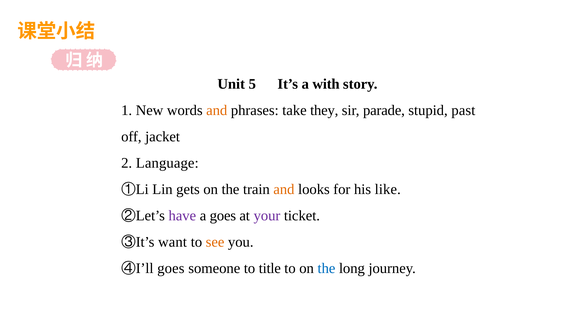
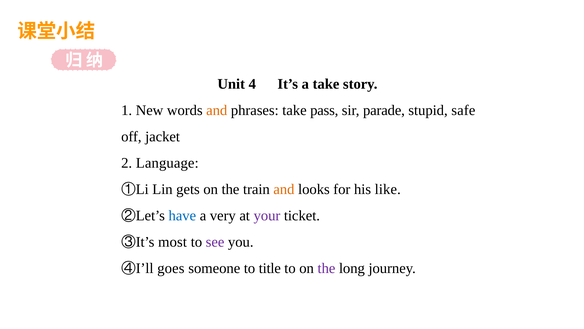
5: 5 -> 4
a with: with -> take
they: they -> pass
past: past -> safe
have colour: purple -> blue
a goes: goes -> very
want: want -> most
see colour: orange -> purple
the at (326, 268) colour: blue -> purple
